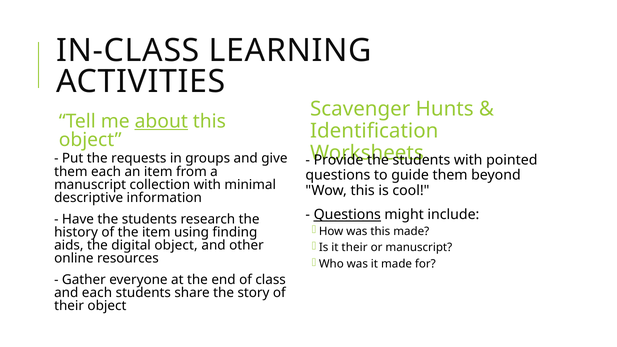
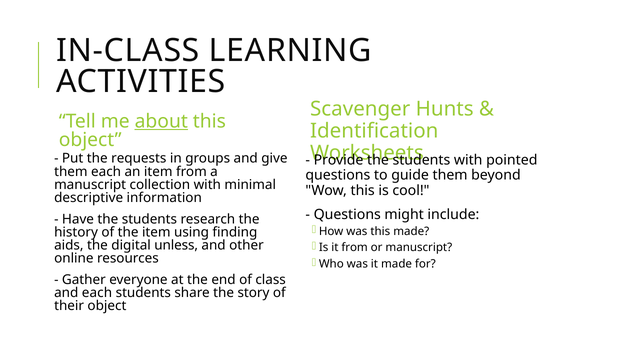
Questions at (347, 215) underline: present -> none
digital object: object -> unless
it their: their -> from
